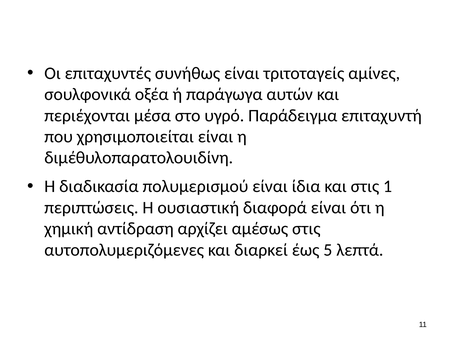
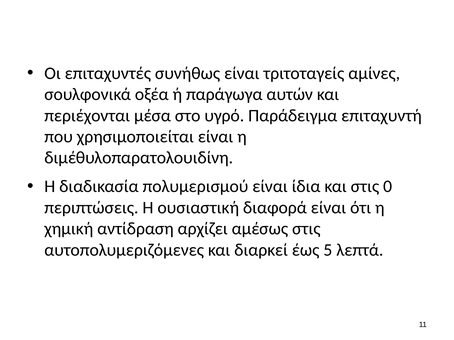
1: 1 -> 0
